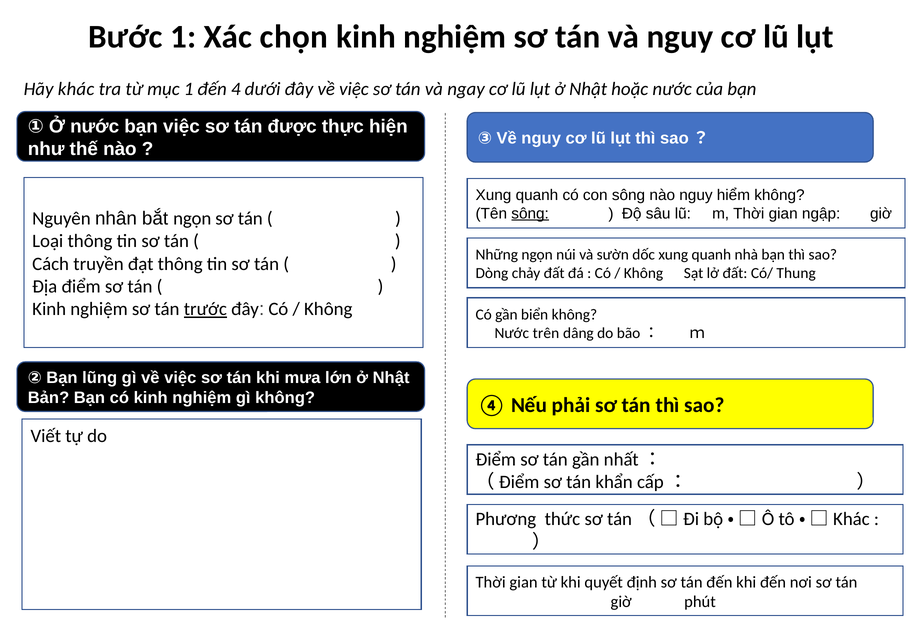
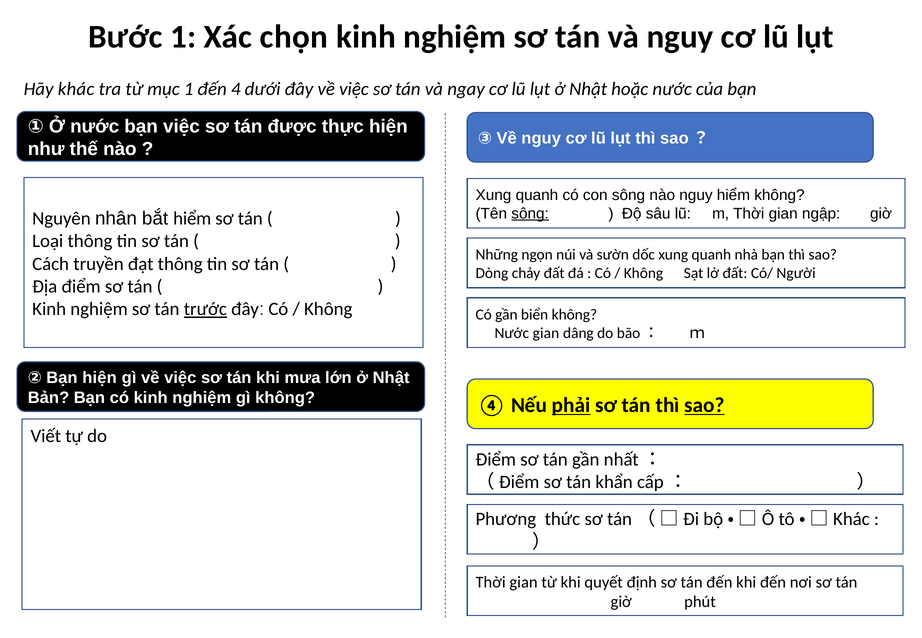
bắt ngọn: ngọn -> hiểm
Thung: Thung -> Người
Nước trên: trên -> gian
Bạn lũng: lũng -> hiện
phải underline: none -> present
sao at (705, 405) underline: none -> present
